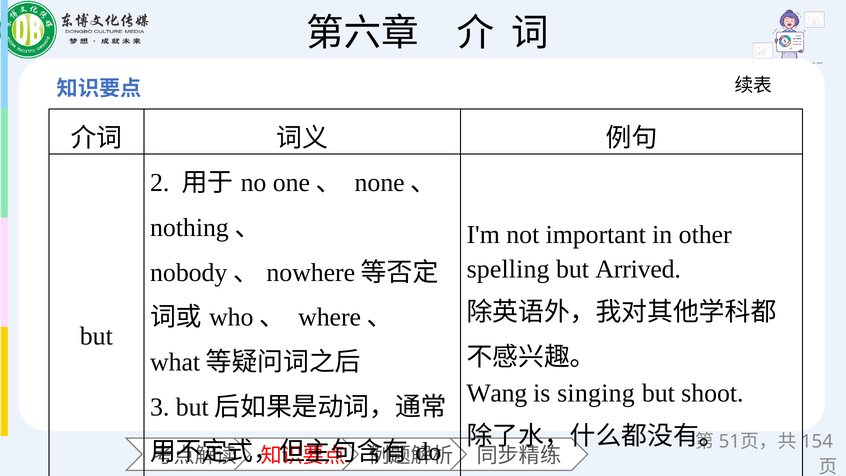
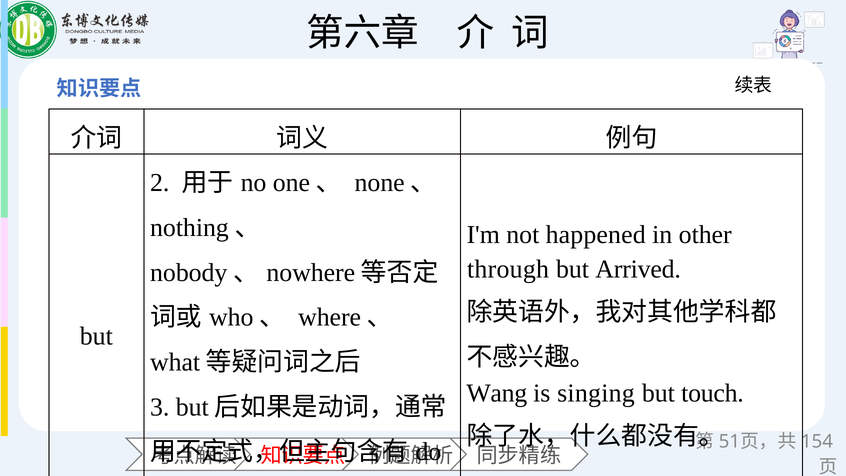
important: important -> happened
spelling: spelling -> through
shoot: shoot -> touch
